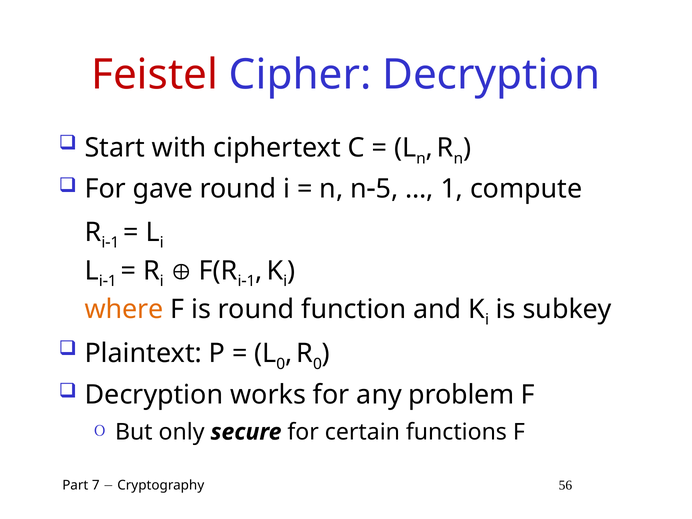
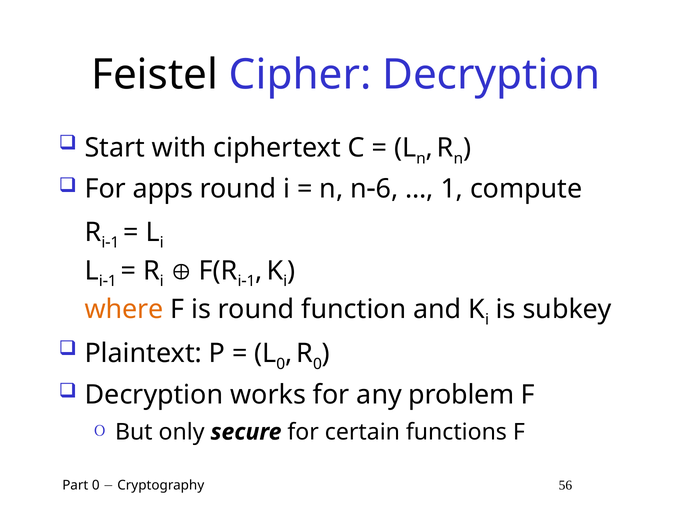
Feistel colour: red -> black
gave: gave -> apps
5: 5 -> 6
Part 7: 7 -> 0
